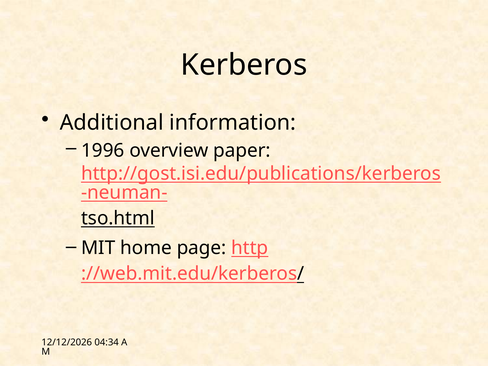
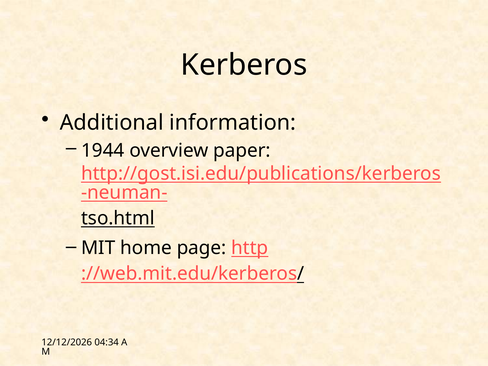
1996: 1996 -> 1944
